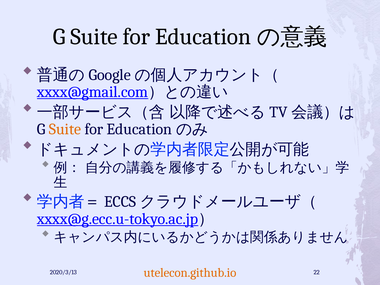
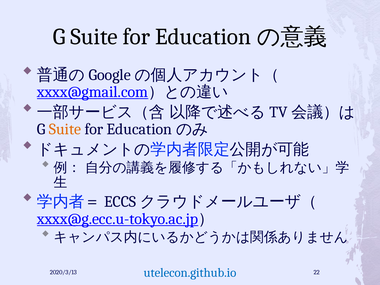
utelecon.github.io colour: orange -> blue
